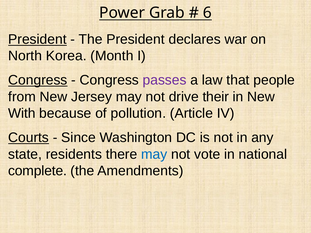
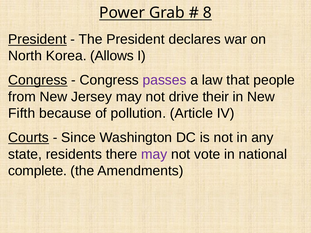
6: 6 -> 8
Month: Month -> Allows
With: With -> Fifth
may at (154, 154) colour: blue -> purple
